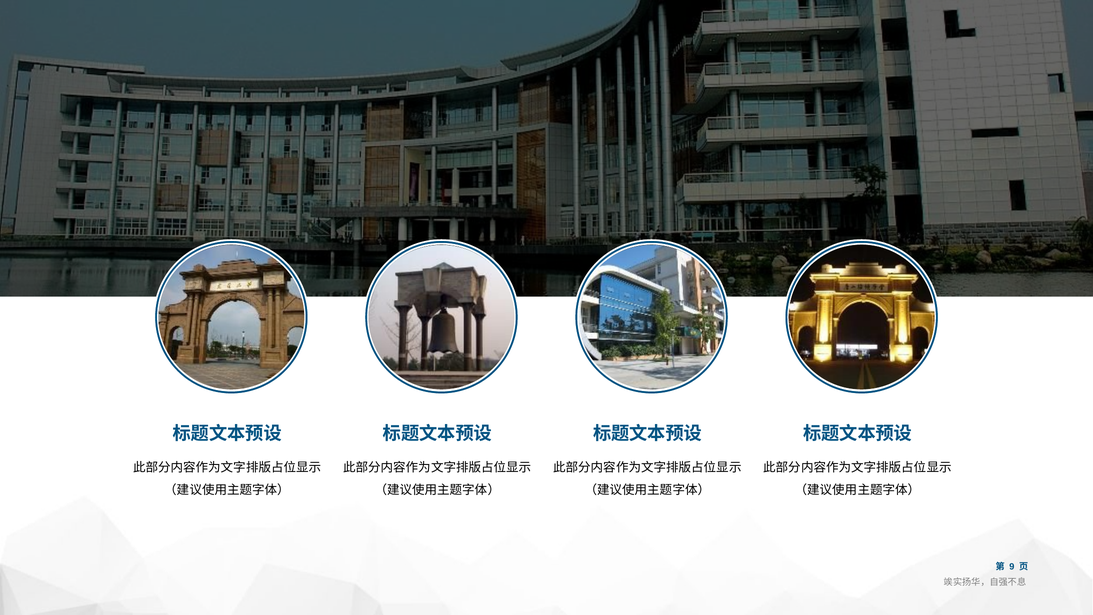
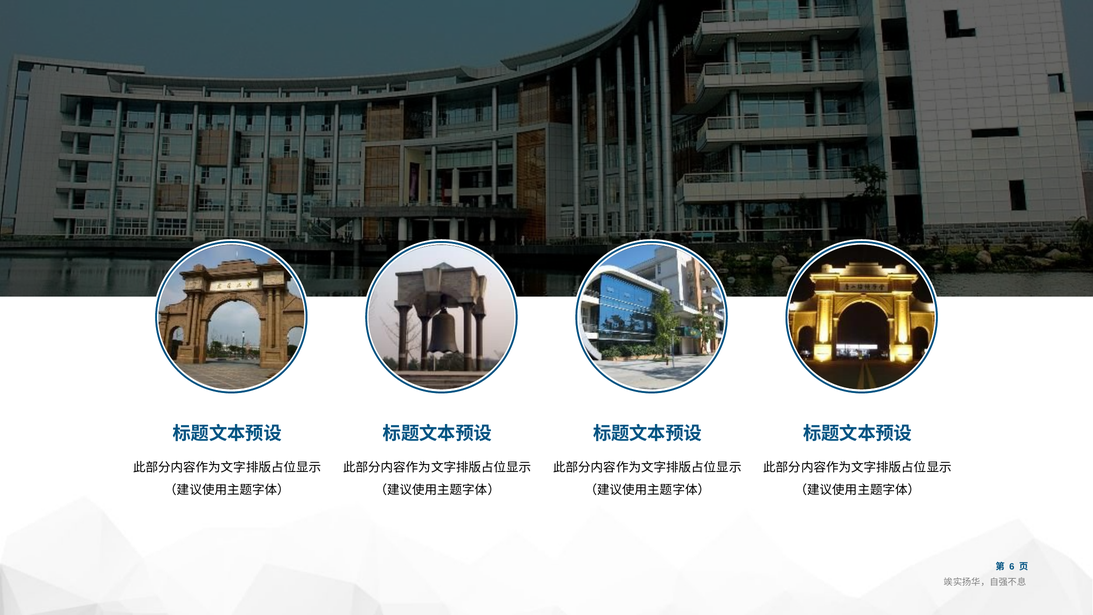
9: 9 -> 6
